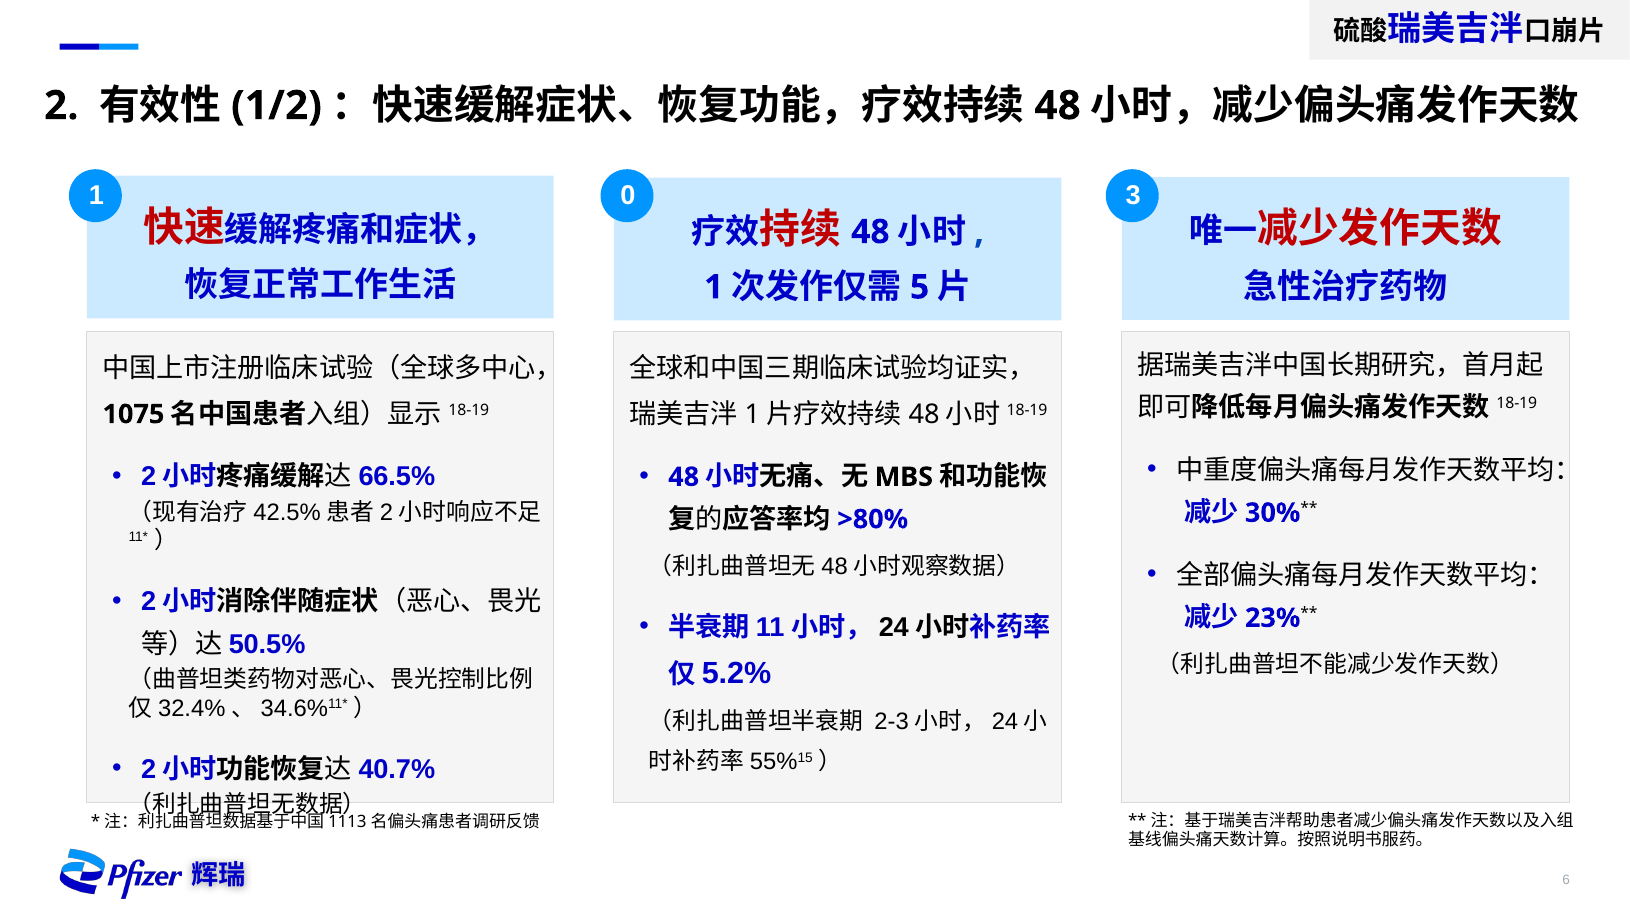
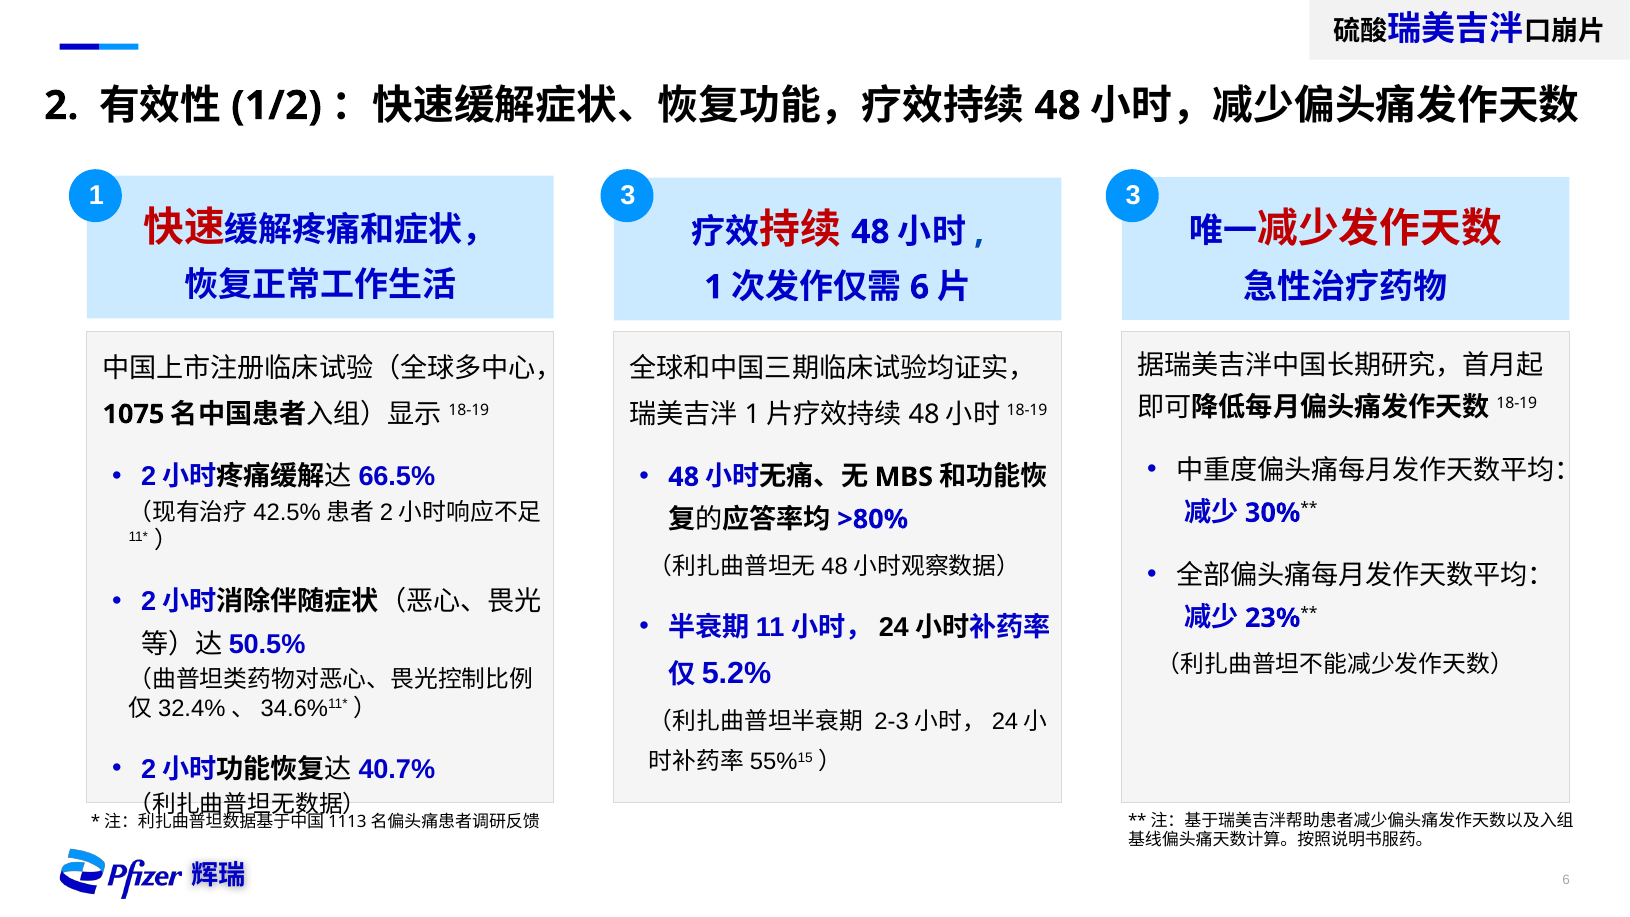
1 0: 0 -> 3
5 at (920, 287): 5 -> 6
